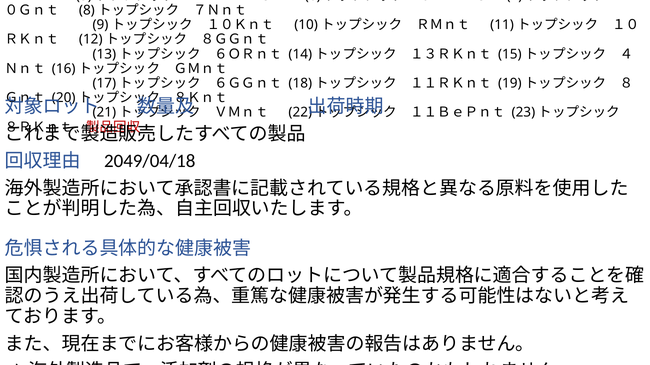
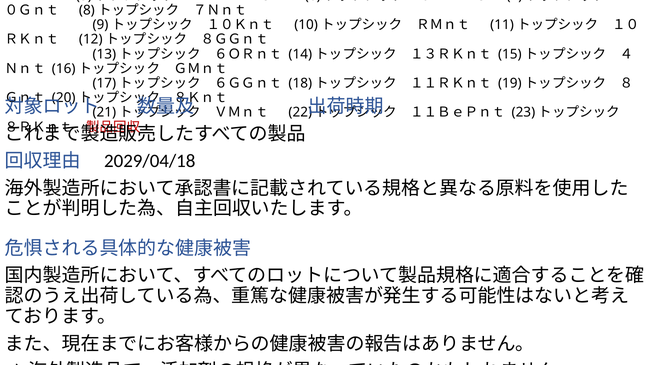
2049/04/18: 2049/04/18 -> 2029/04/18
